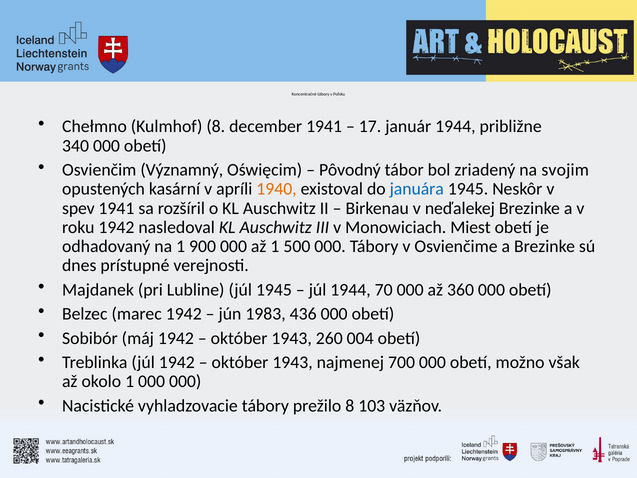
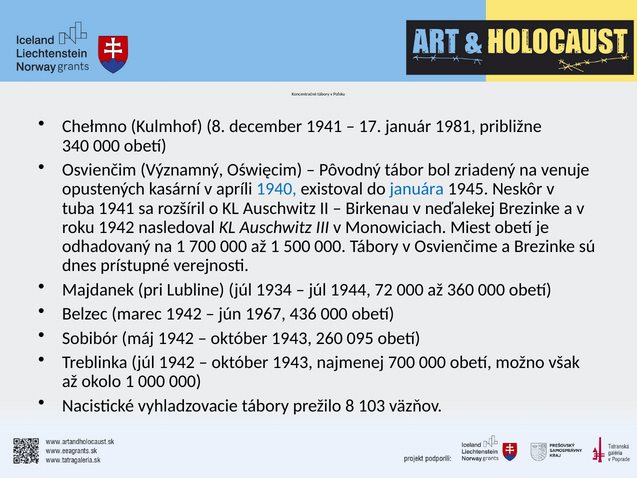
január 1944: 1944 -> 1981
svojim: svojim -> venuje
1940 colour: orange -> blue
spev: spev -> tuba
1 900: 900 -> 700
júl 1945: 1945 -> 1934
70: 70 -> 72
1983: 1983 -> 1967
004: 004 -> 095
